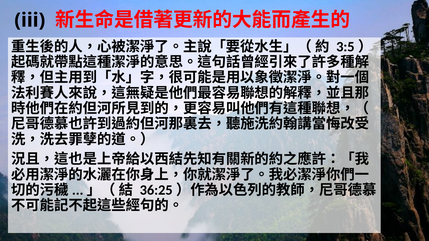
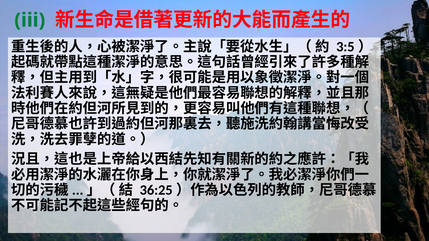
iii colour: black -> green
